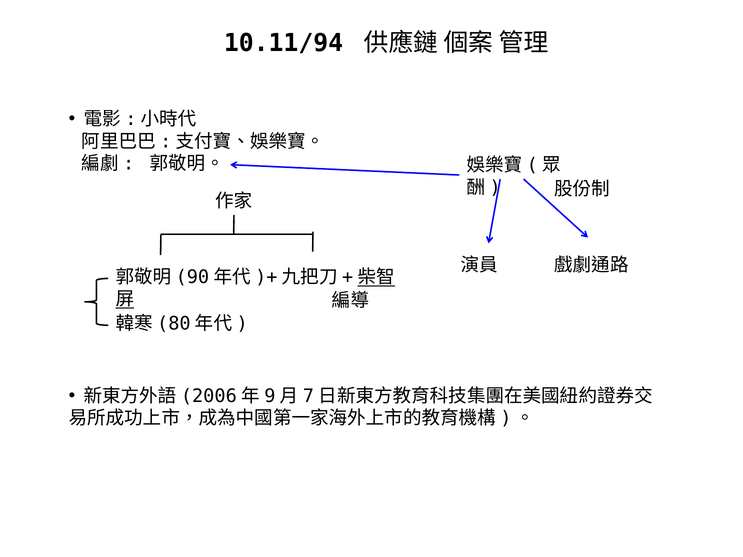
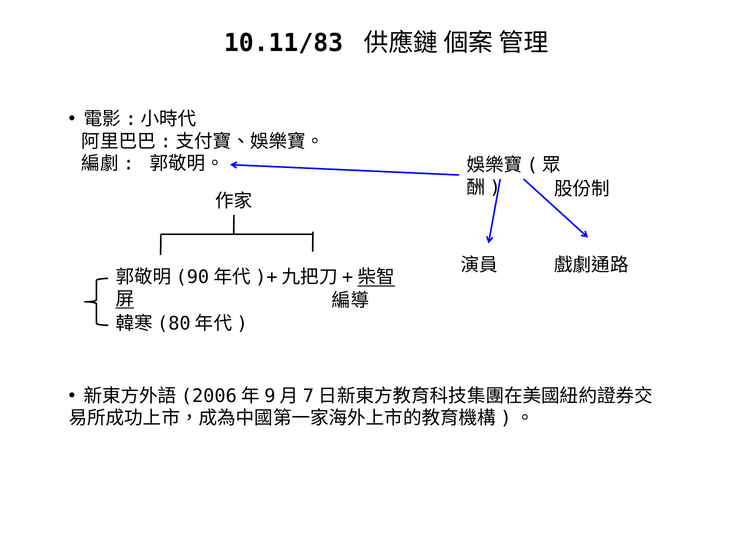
10.11/94: 10.11/94 -> 10.11/83
